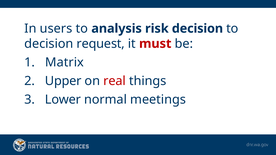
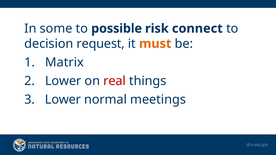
users: users -> some
analysis: analysis -> possible
risk decision: decision -> connect
must colour: red -> orange
Upper at (63, 81): Upper -> Lower
